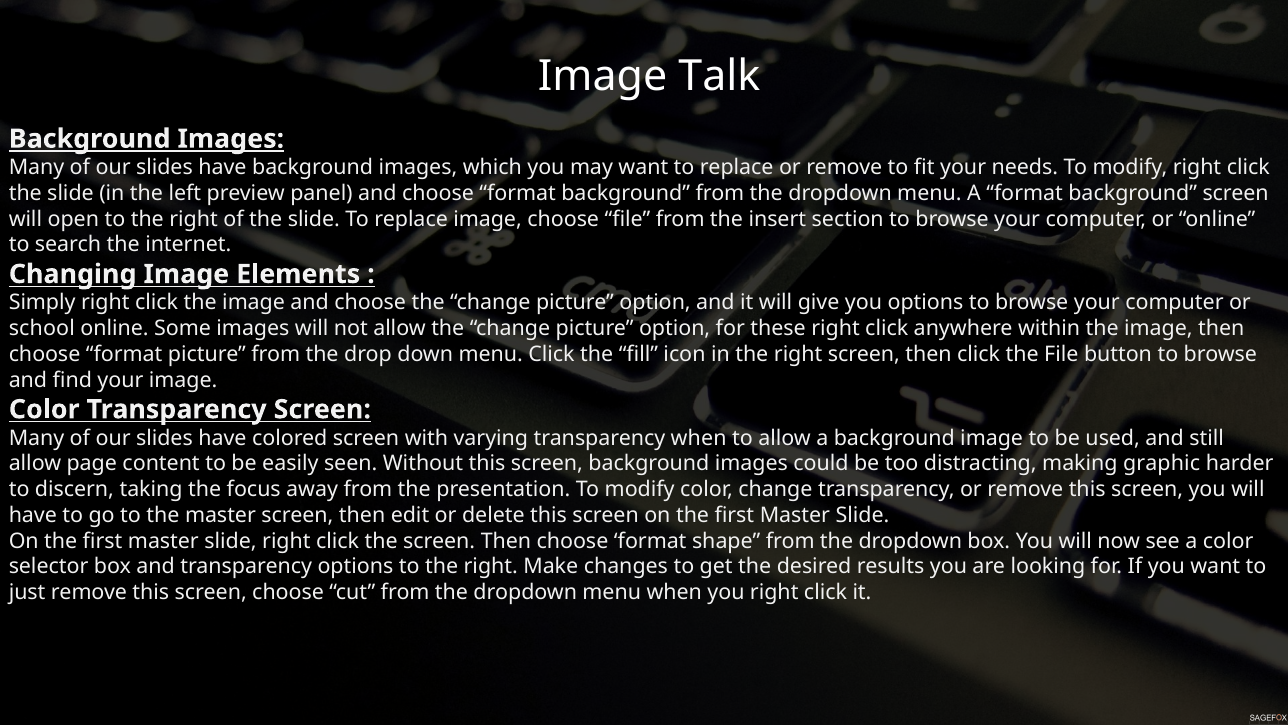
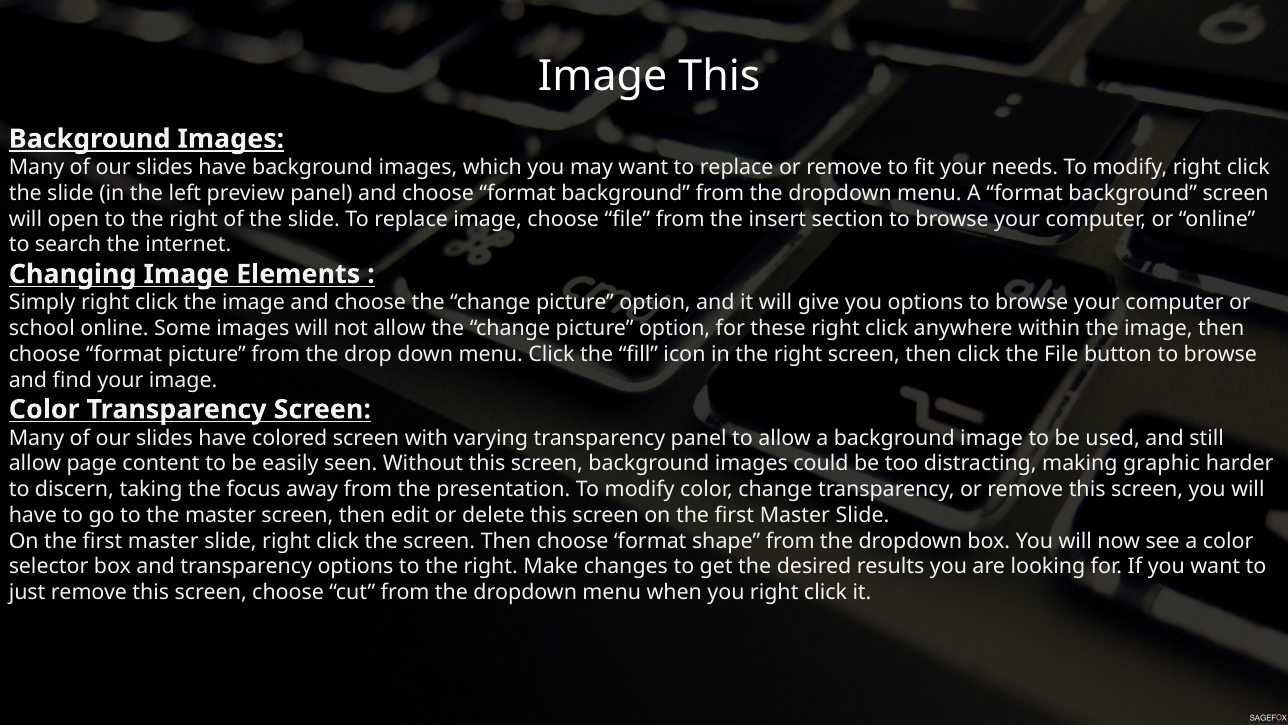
Image Talk: Talk -> This
transparency when: when -> panel
